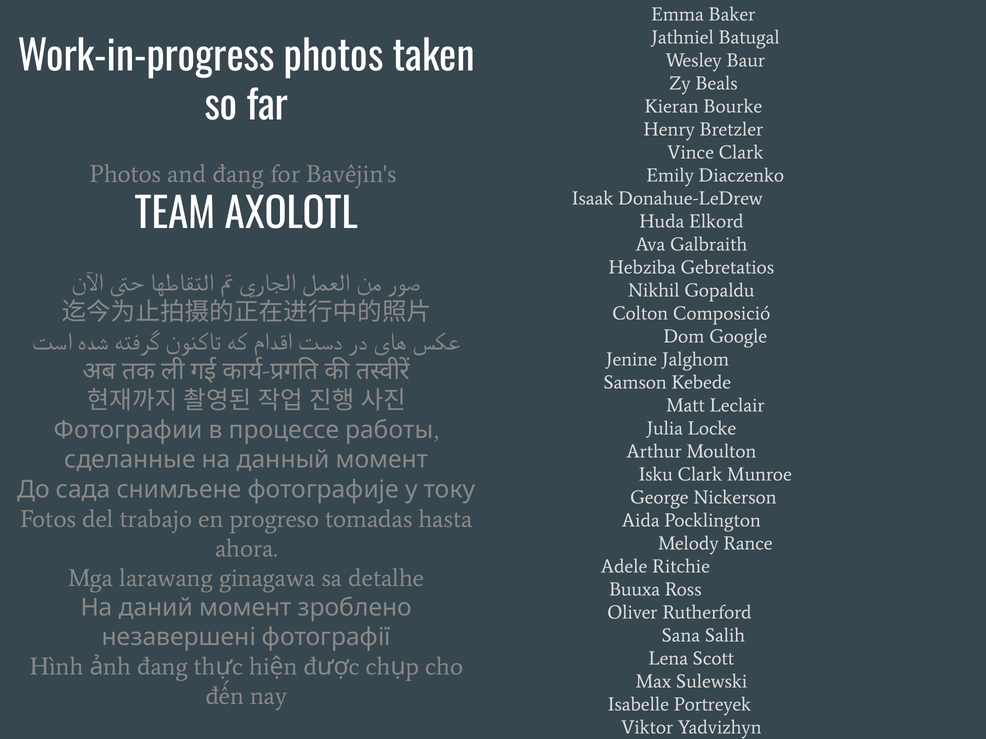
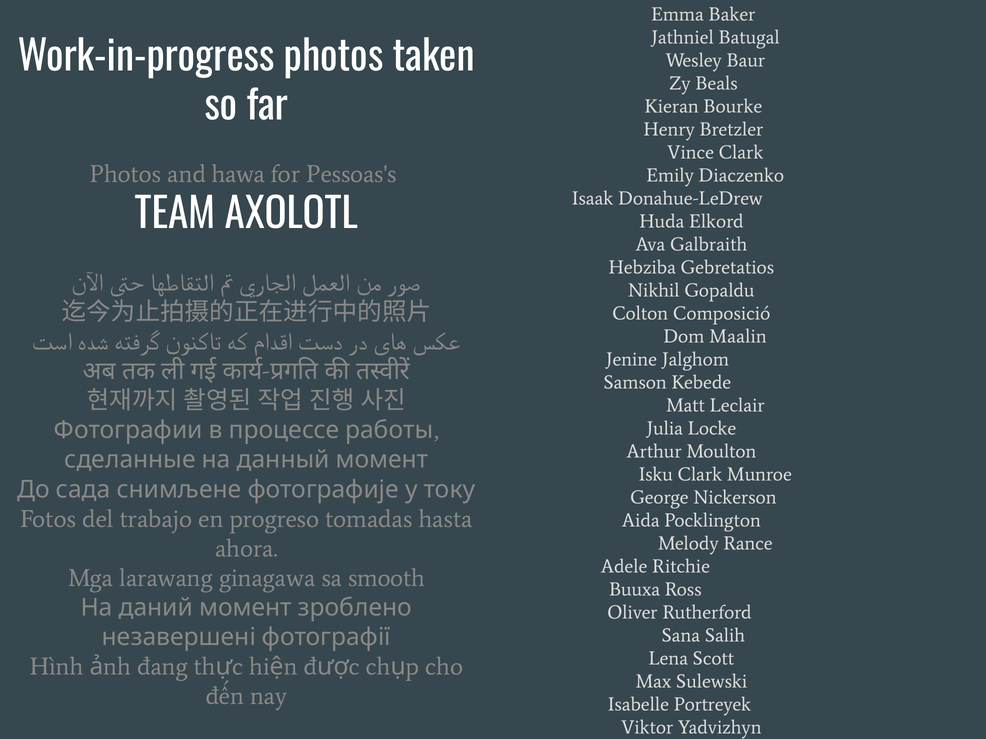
and đang: đang -> hawa
Bavêjin's: Bavêjin's -> Pessoas's
Google: Google -> Maalin
detalhe: detalhe -> smooth
